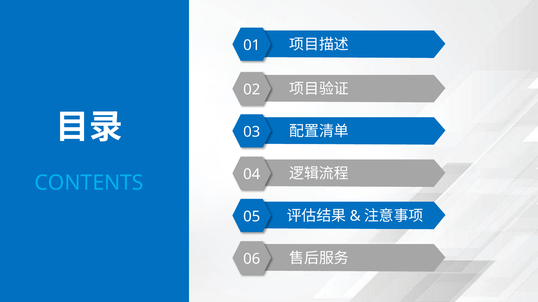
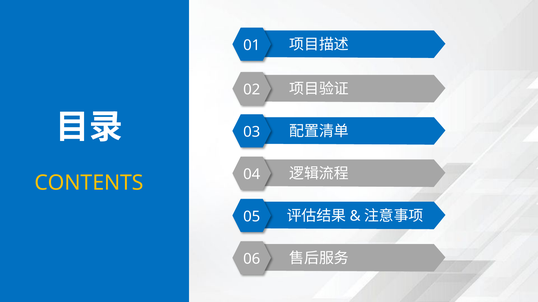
CONTENTS colour: light blue -> yellow
